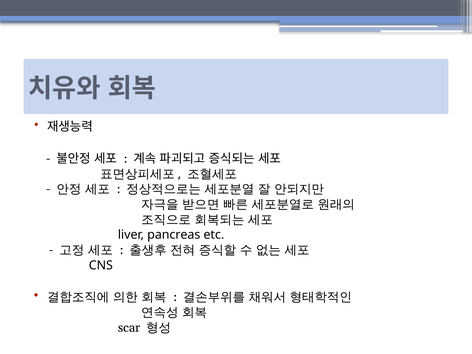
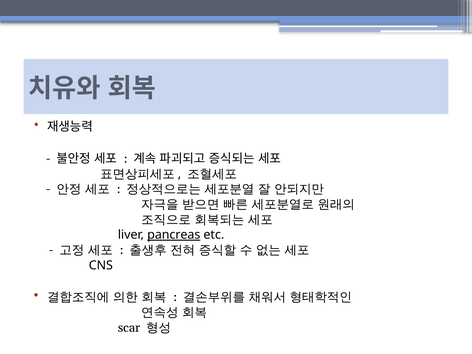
pancreas underline: none -> present
